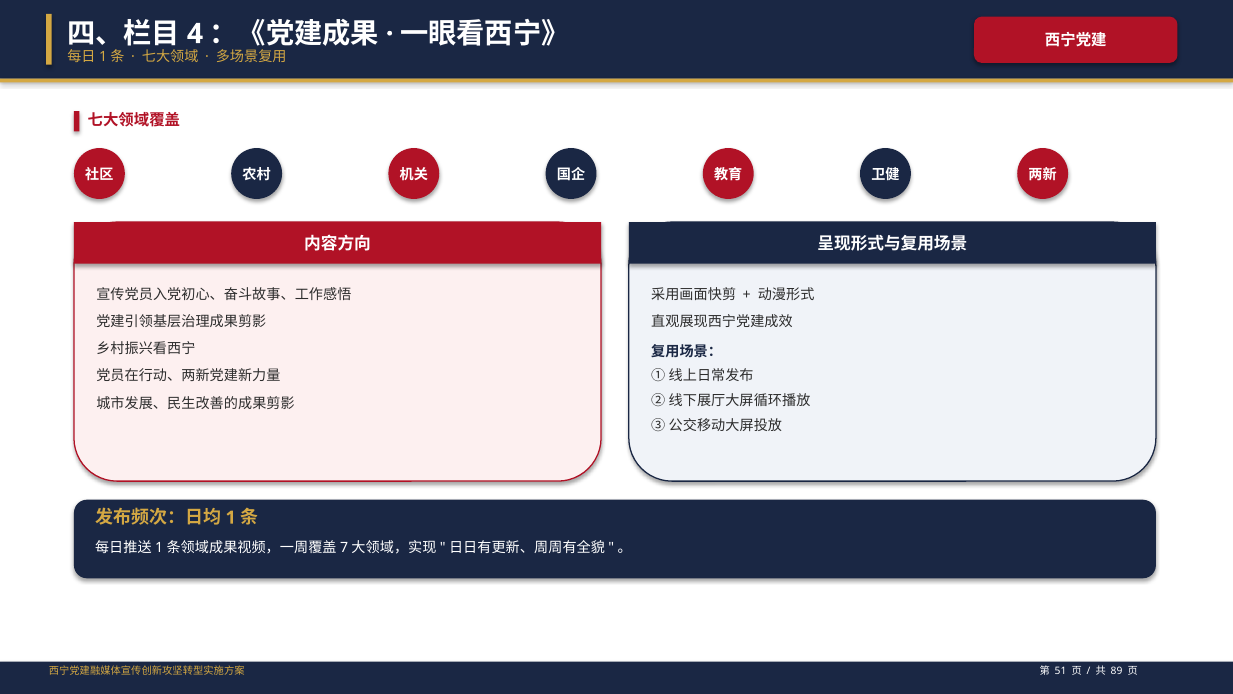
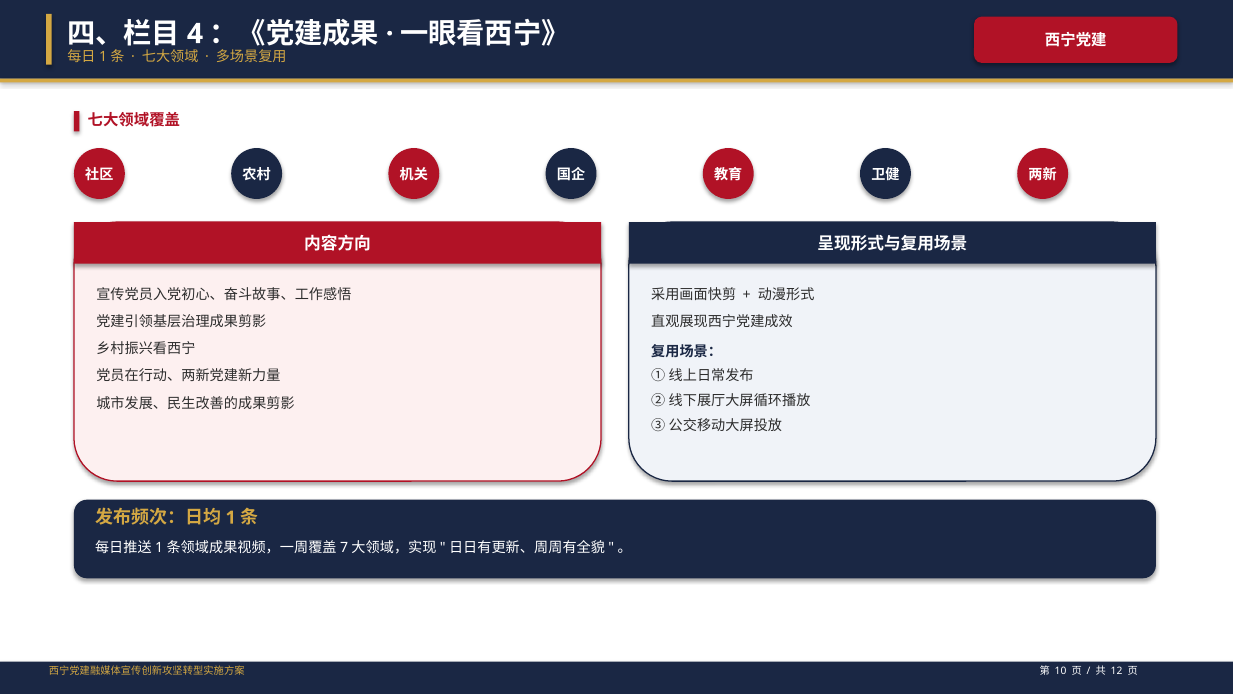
51: 51 -> 10
89: 89 -> 12
